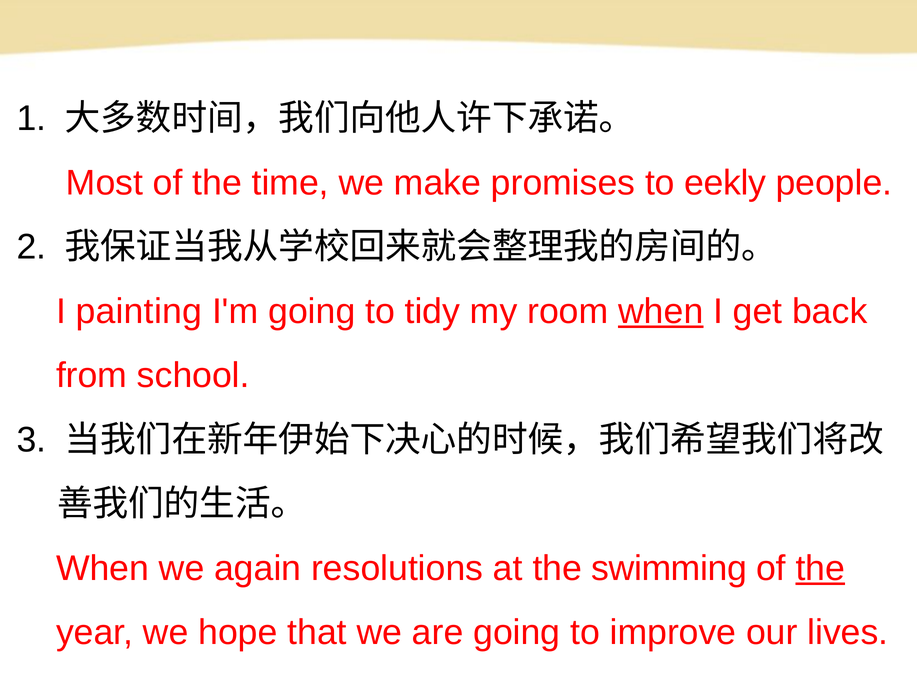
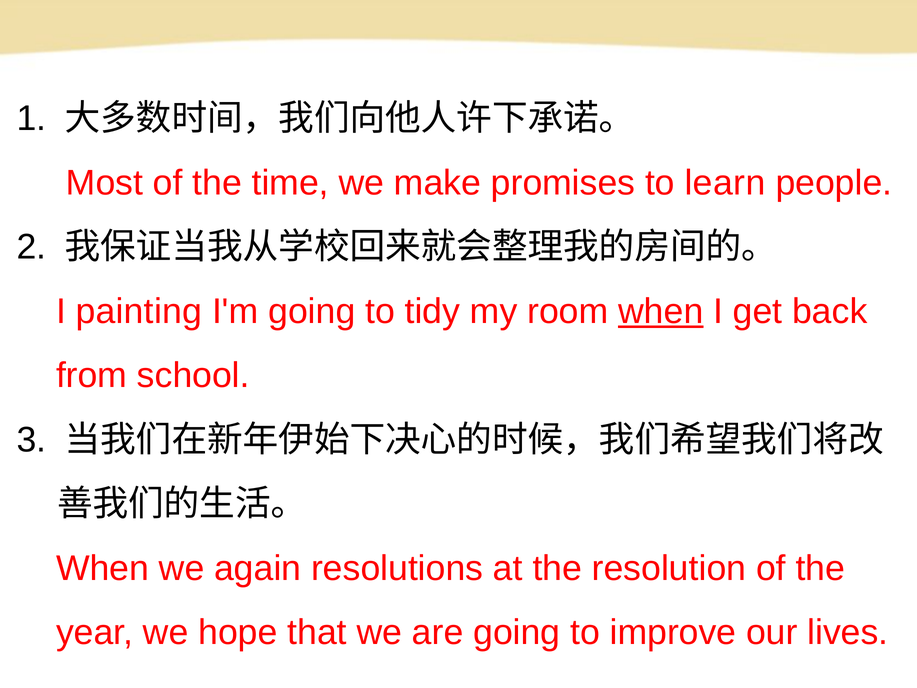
eekly: eekly -> learn
swimming: swimming -> resolution
the at (820, 568) underline: present -> none
